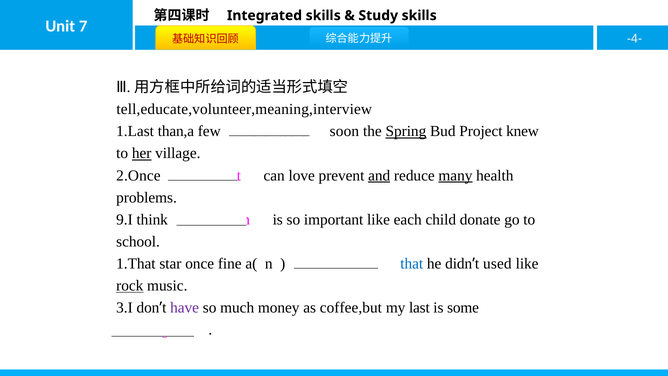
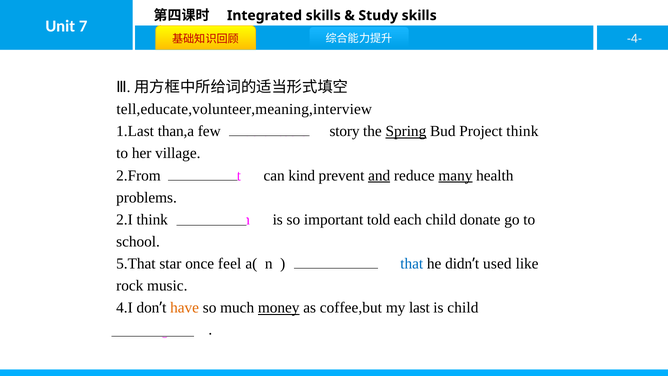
soon: soon -> story
Project knew: knew -> think
her underline: present -> none
2.Once: 2.Once -> 2.From
love: love -> kind
9.I: 9.I -> 2.I
important like: like -> told
1.That: 1.That -> 5.That
fine: fine -> feel
rock underline: present -> none
3.I: 3.I -> 4.I
have colour: purple -> orange
money underline: none -> present
is some: some -> child
